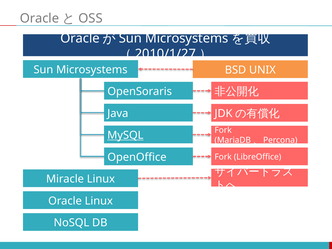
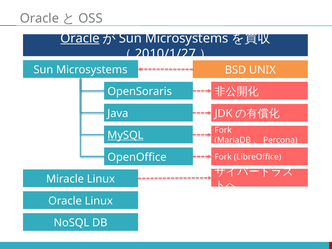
Oracle at (80, 38) underline: none -> present
